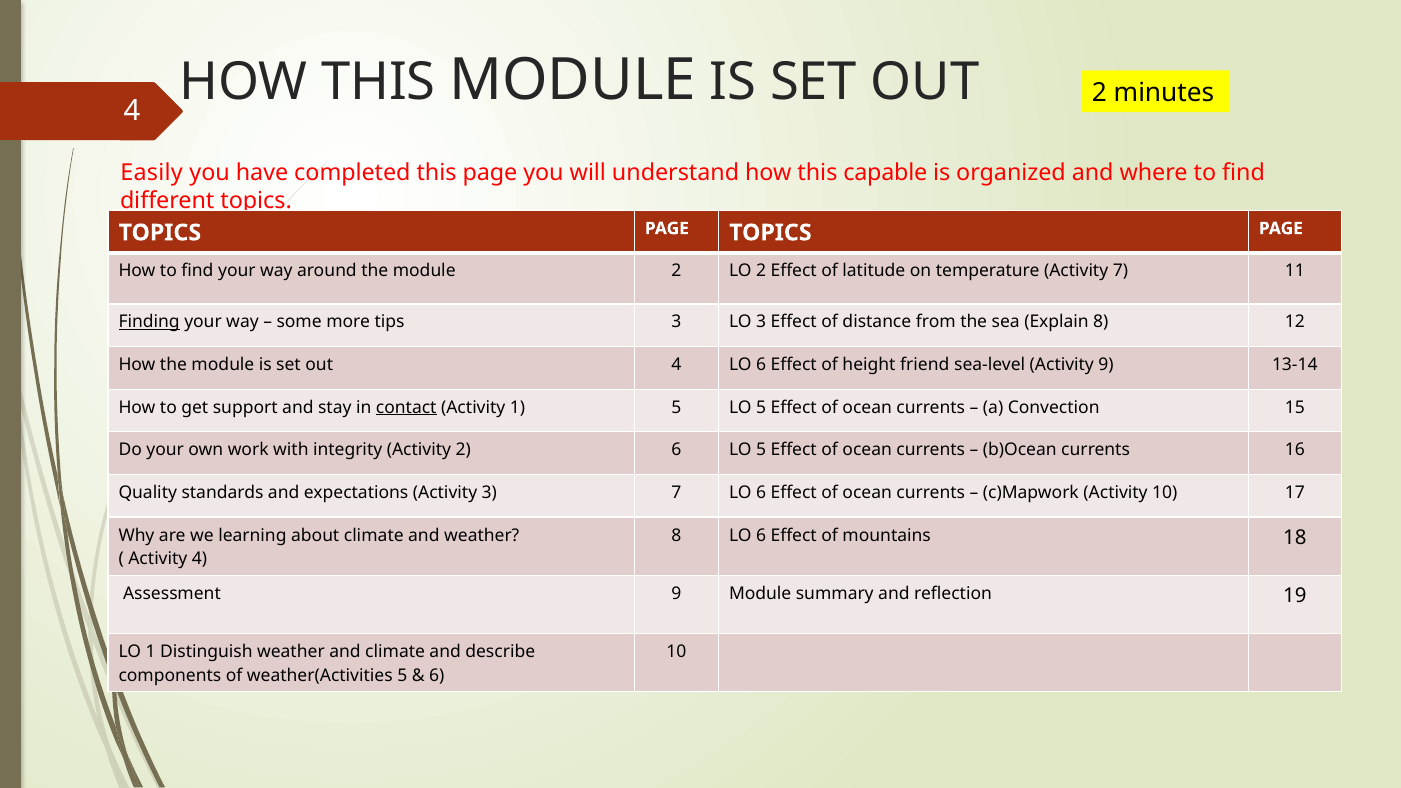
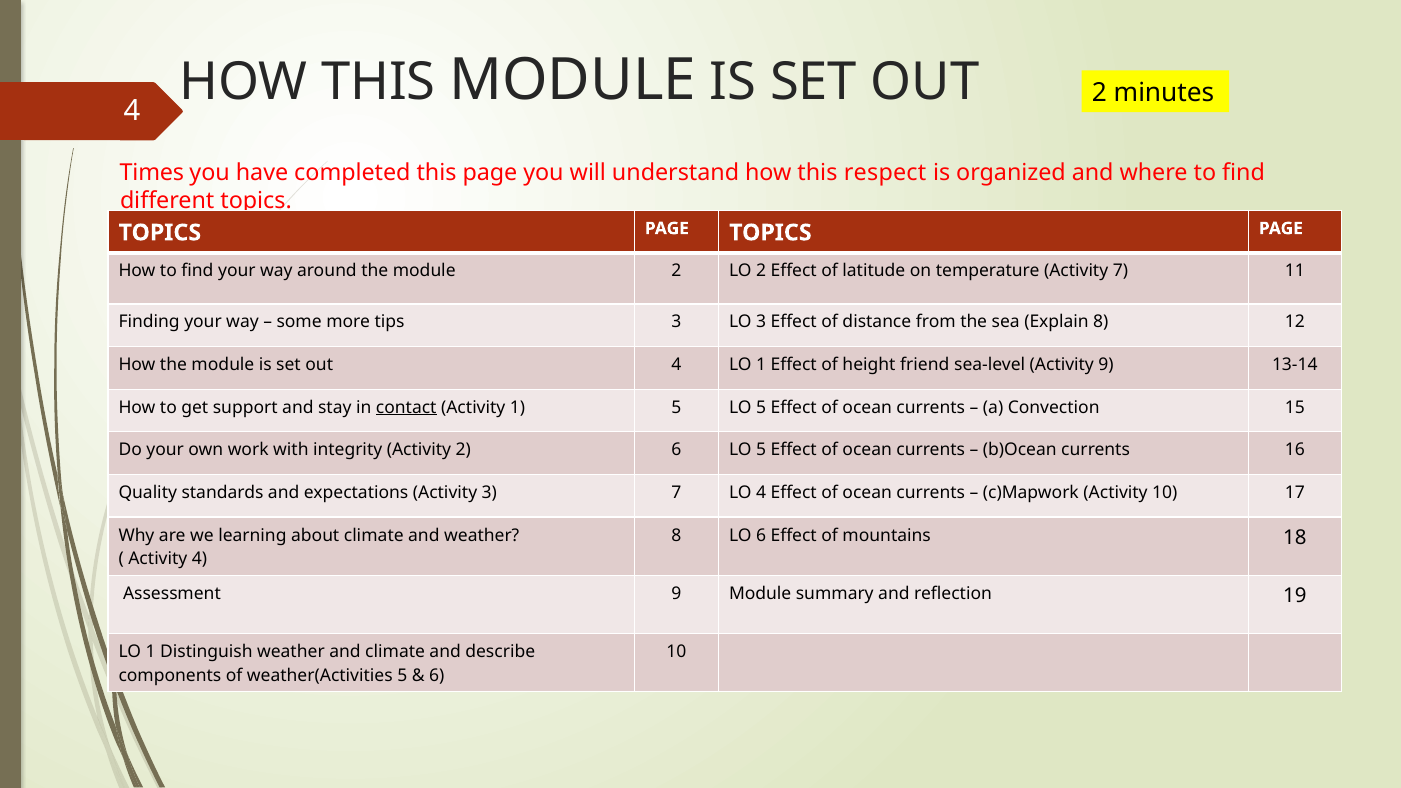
Easily: Easily -> Times
capable: capable -> respect
Finding underline: present -> none
4 LO 6: 6 -> 1
7 LO 6: 6 -> 4
